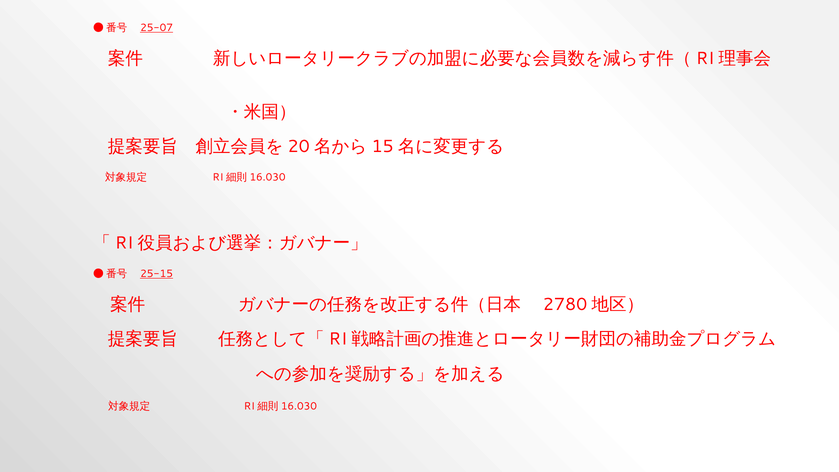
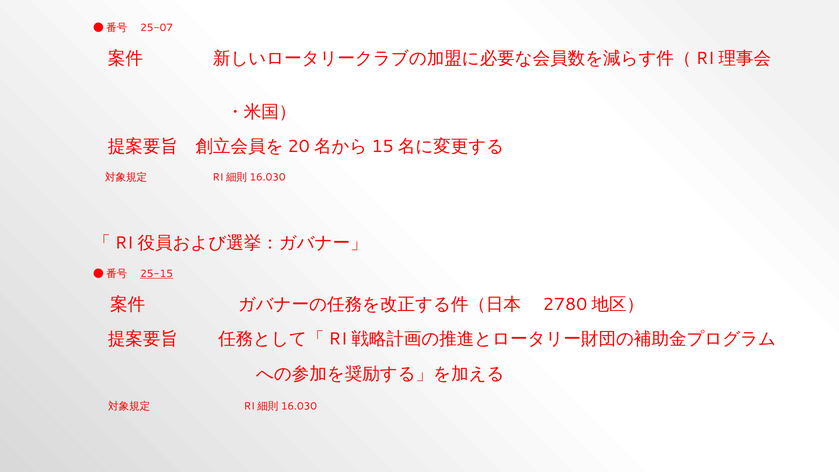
25-07 underline: present -> none
